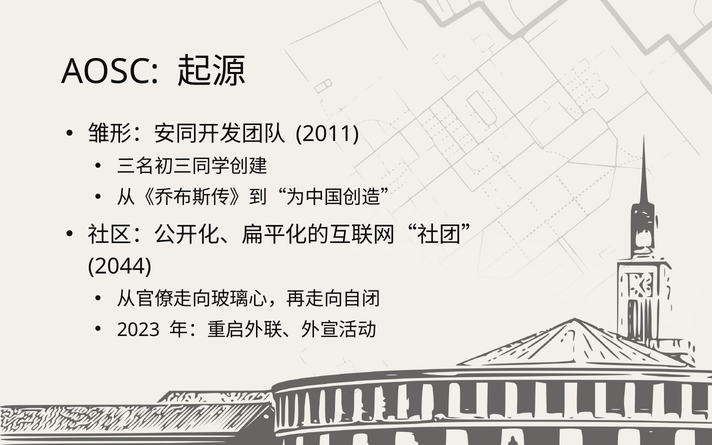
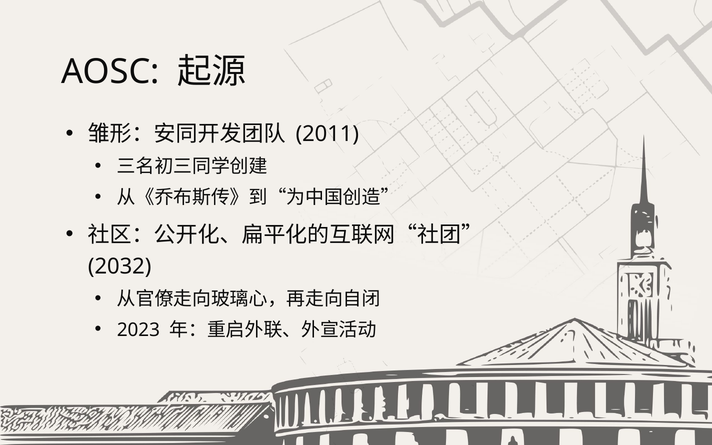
2044: 2044 -> 2032
